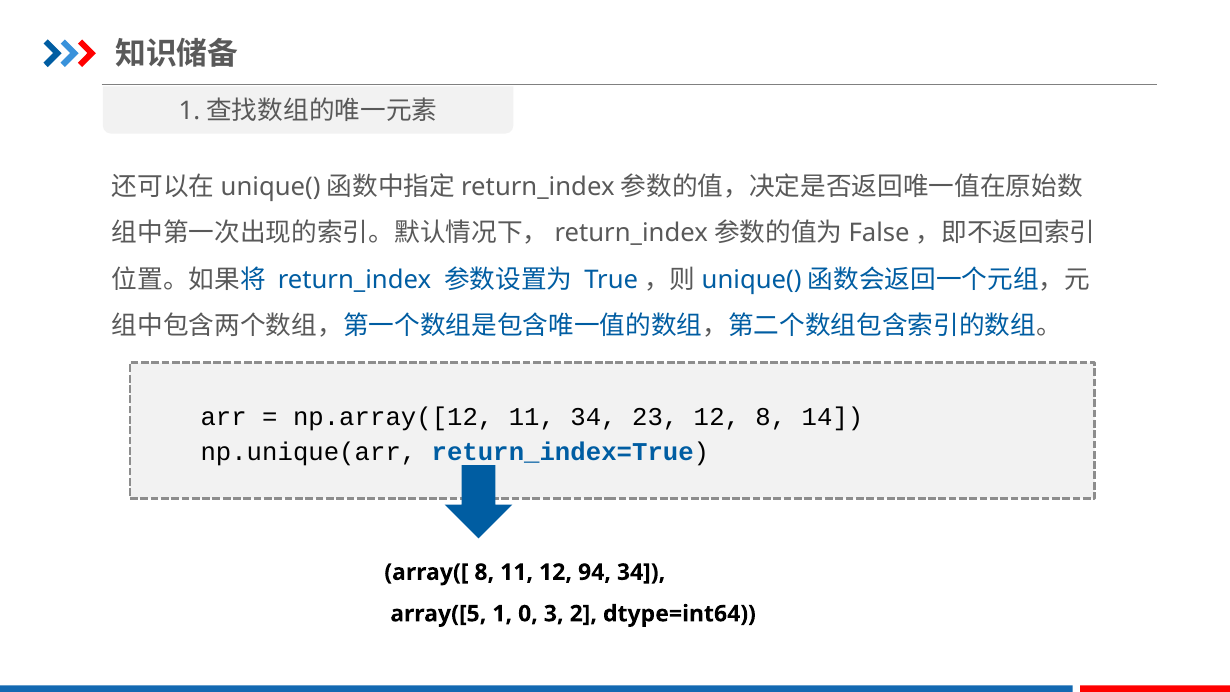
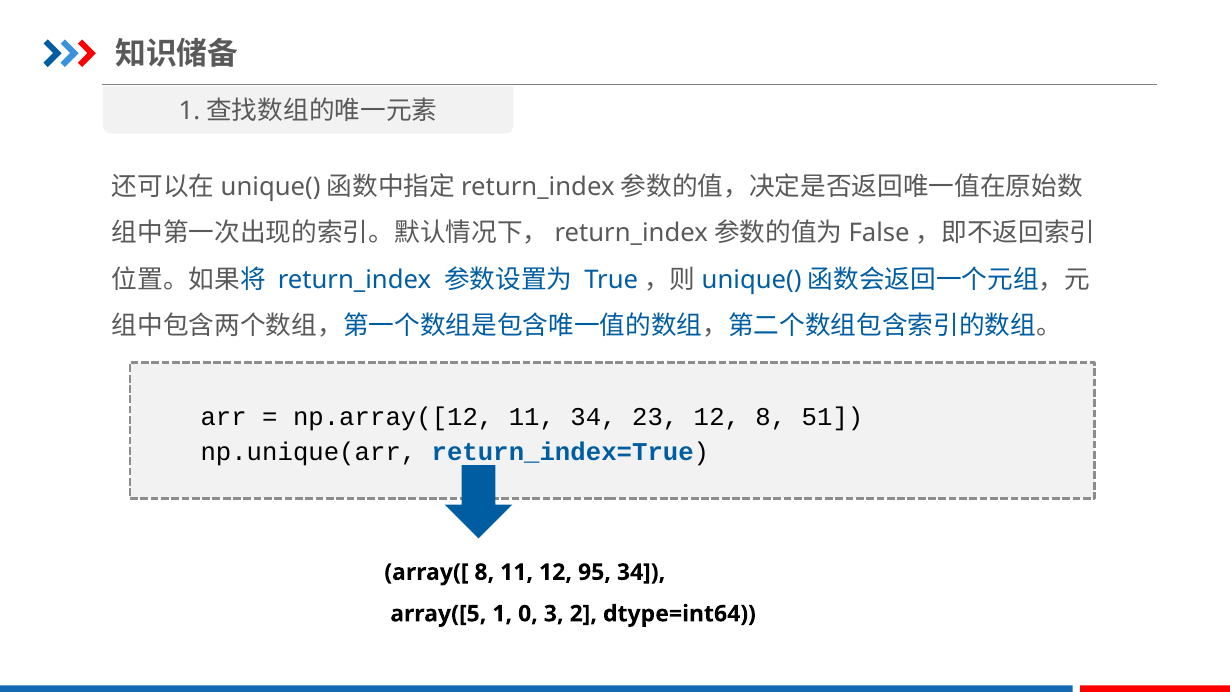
14: 14 -> 51
94: 94 -> 95
